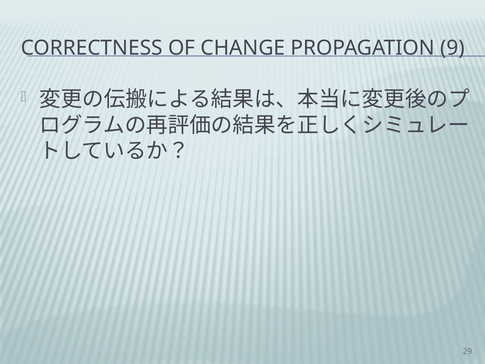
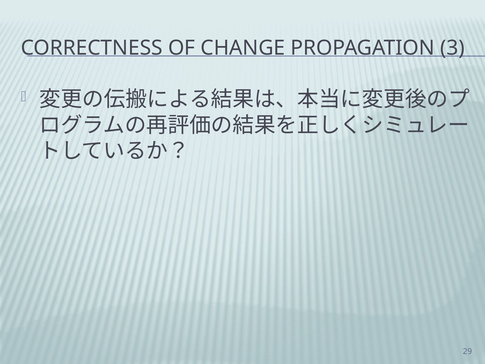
9: 9 -> 3
